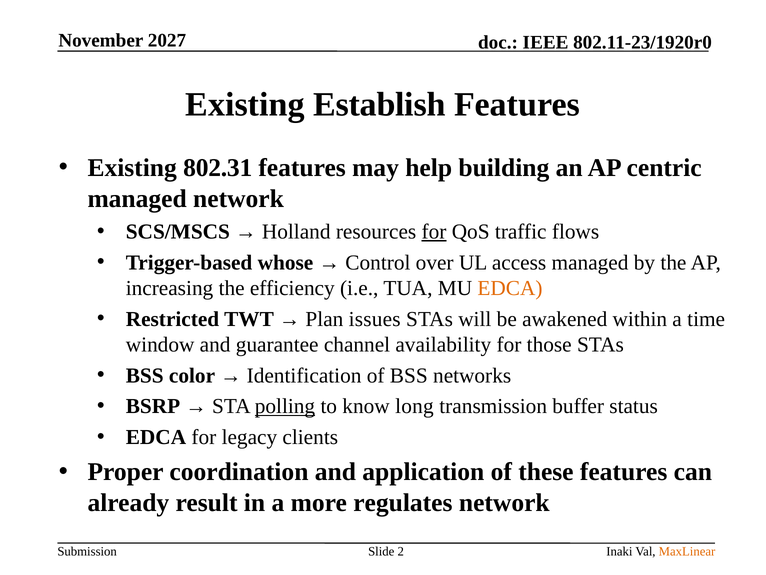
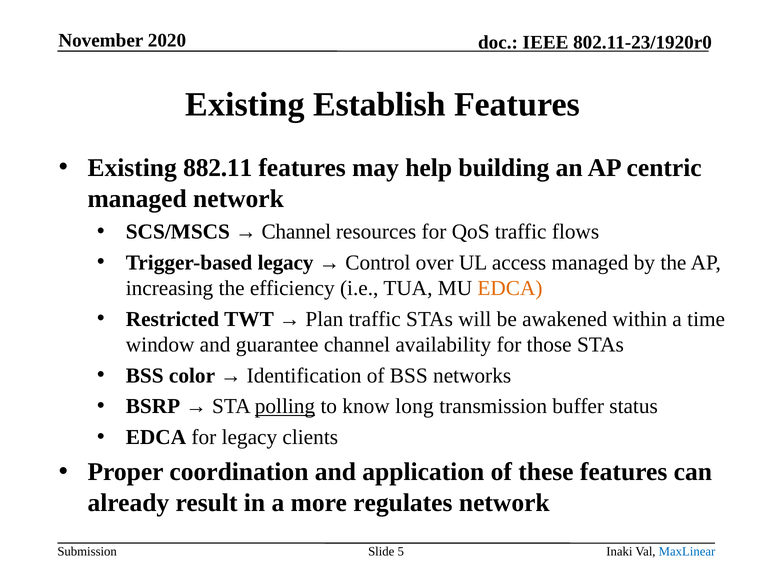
2027: 2027 -> 2020
802.31: 802.31 -> 882.11
Holland at (296, 232): Holland -> Channel
for at (434, 232) underline: present -> none
Trigger-based whose: whose -> legacy
Plan issues: issues -> traffic
2: 2 -> 5
MaxLinear colour: orange -> blue
